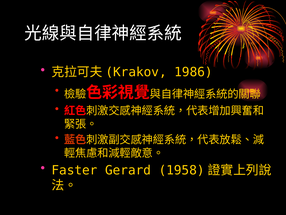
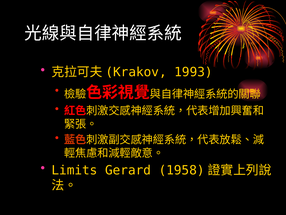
1986: 1986 -> 1993
Faster: Faster -> Limits
